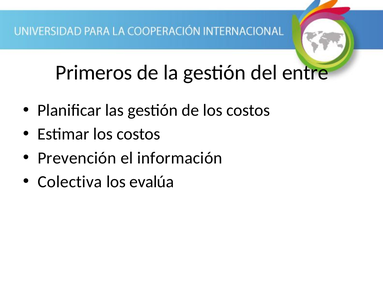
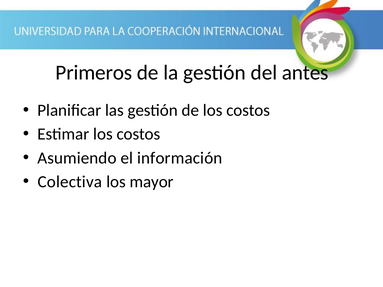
entre: entre -> antes
Prevención: Prevención -> Asumiendo
evalúa: evalúa -> mayor
